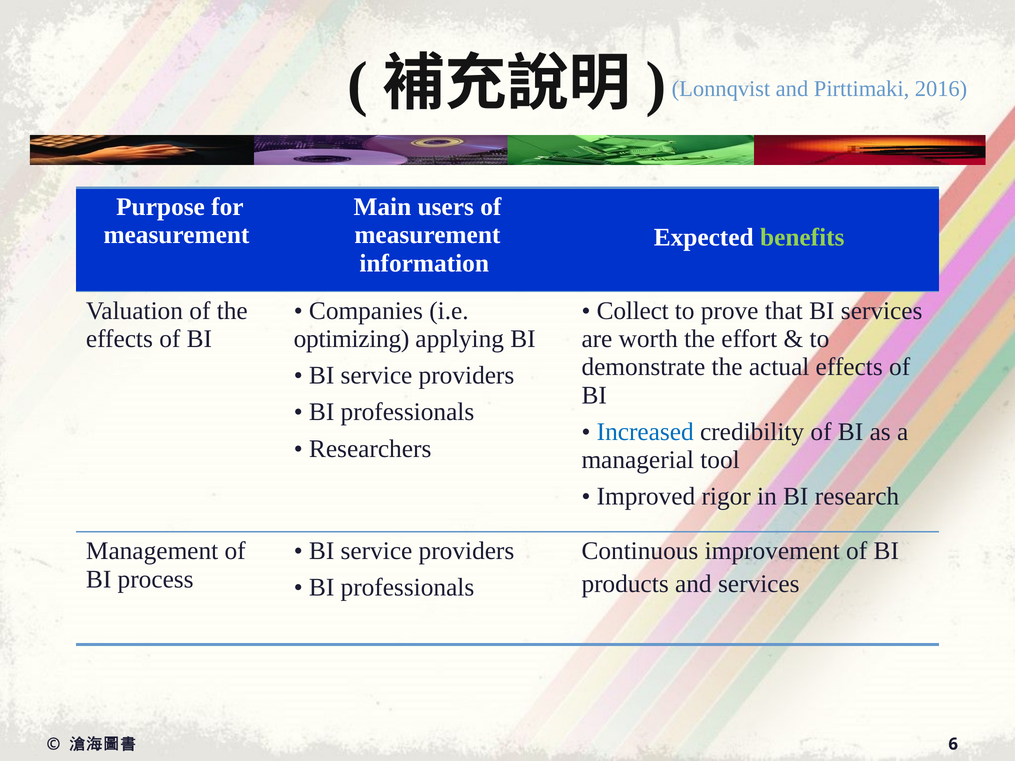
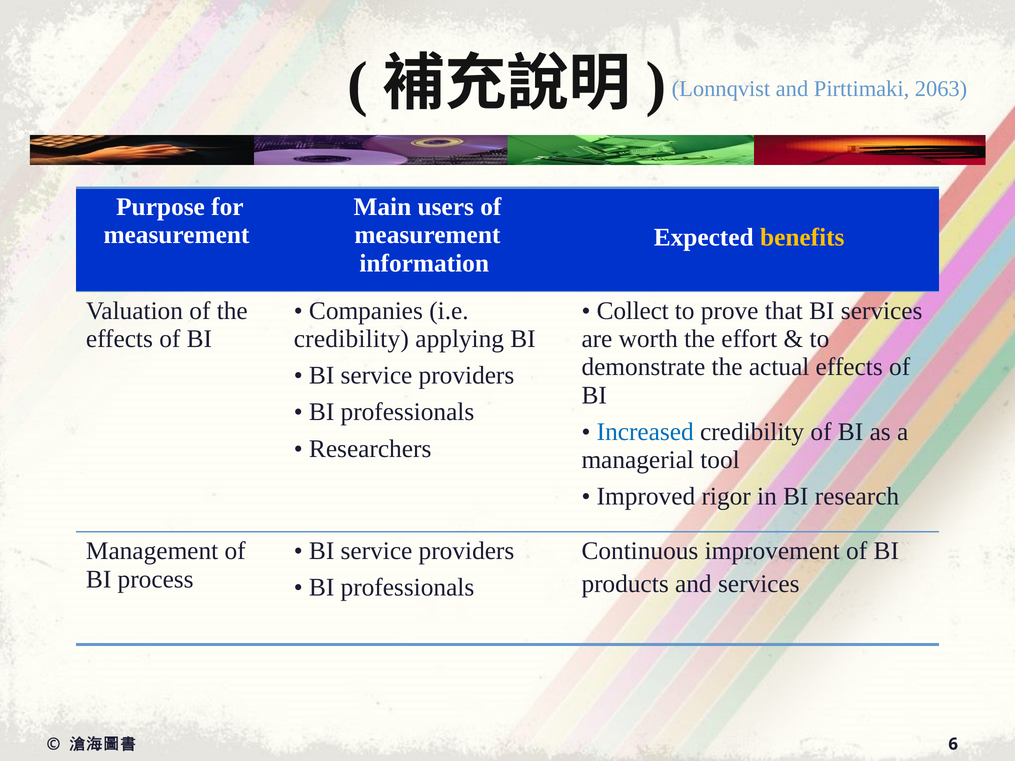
2016: 2016 -> 2063
benefits colour: light green -> yellow
optimizing at (352, 339): optimizing -> credibility
